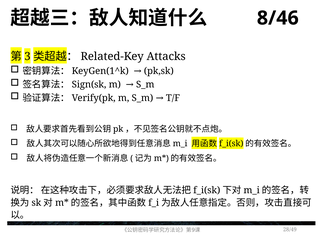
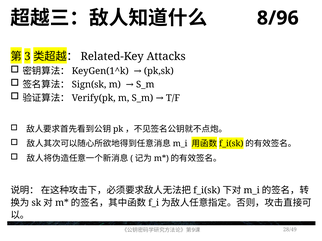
8/46: 8/46 -> 8/96
